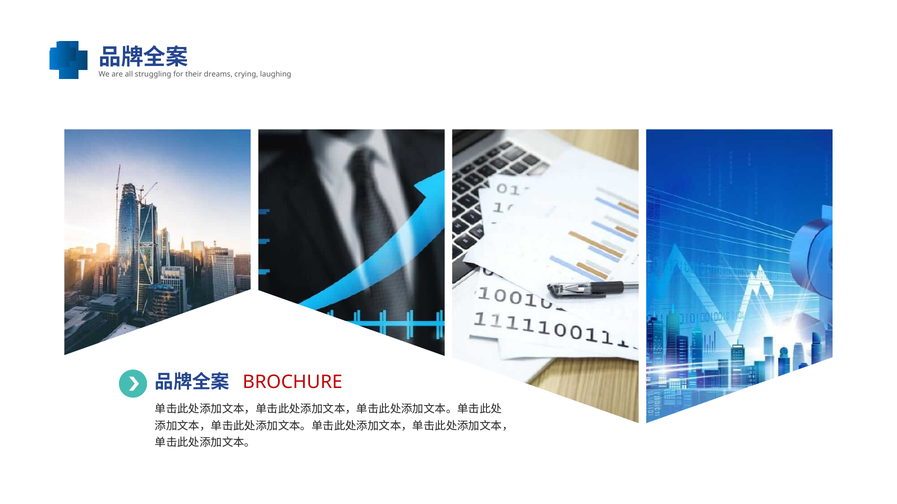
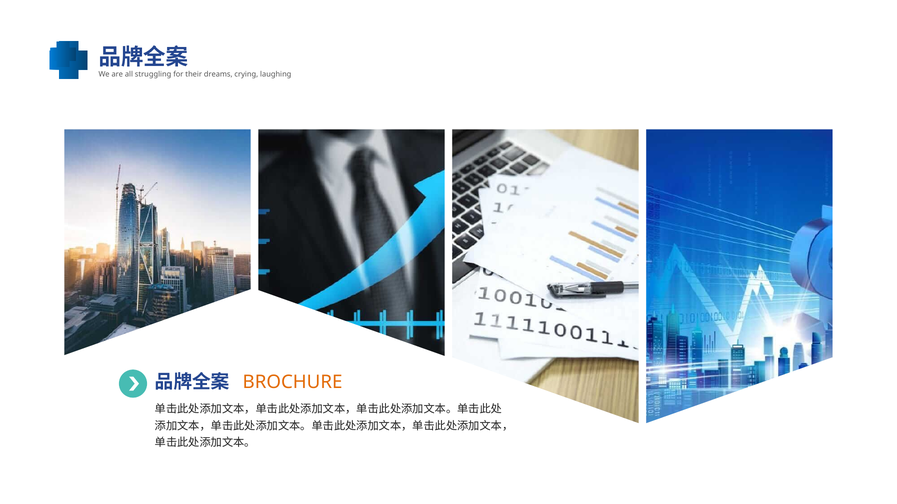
BROCHURE colour: red -> orange
